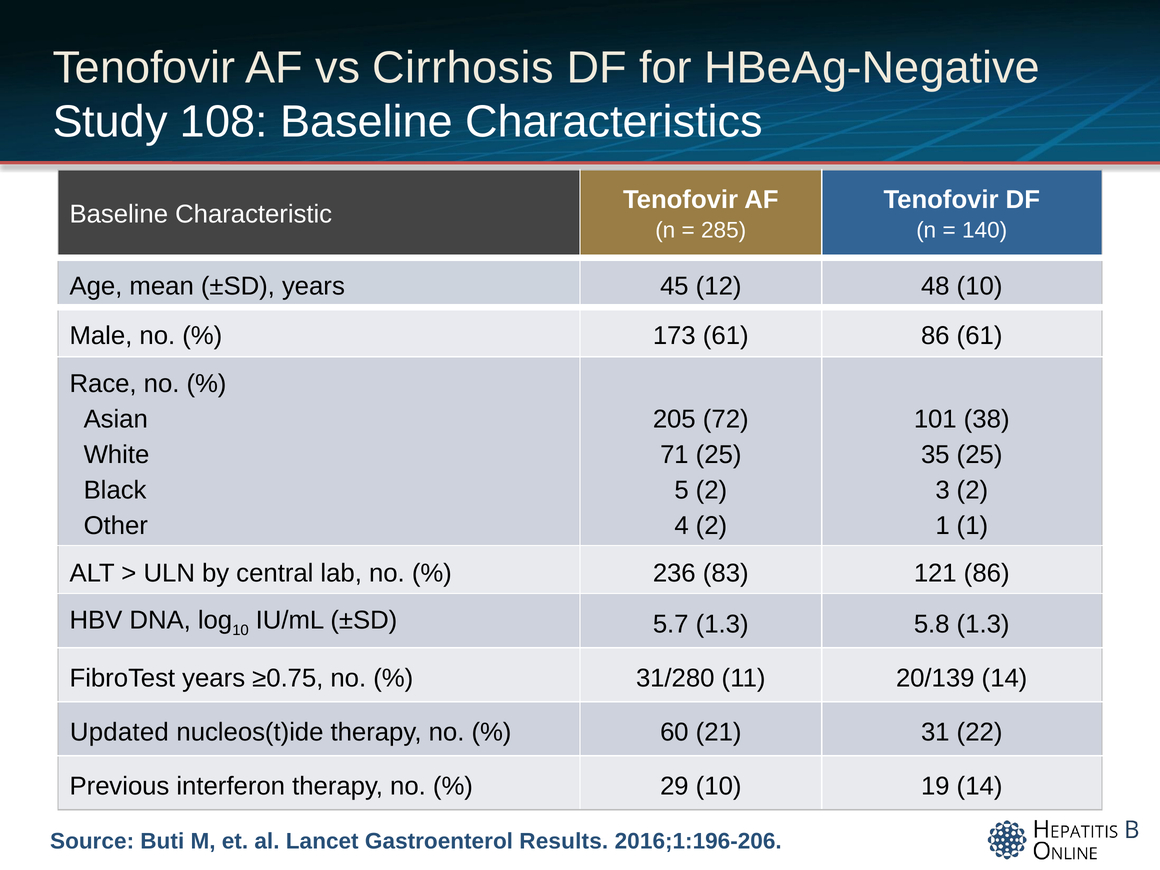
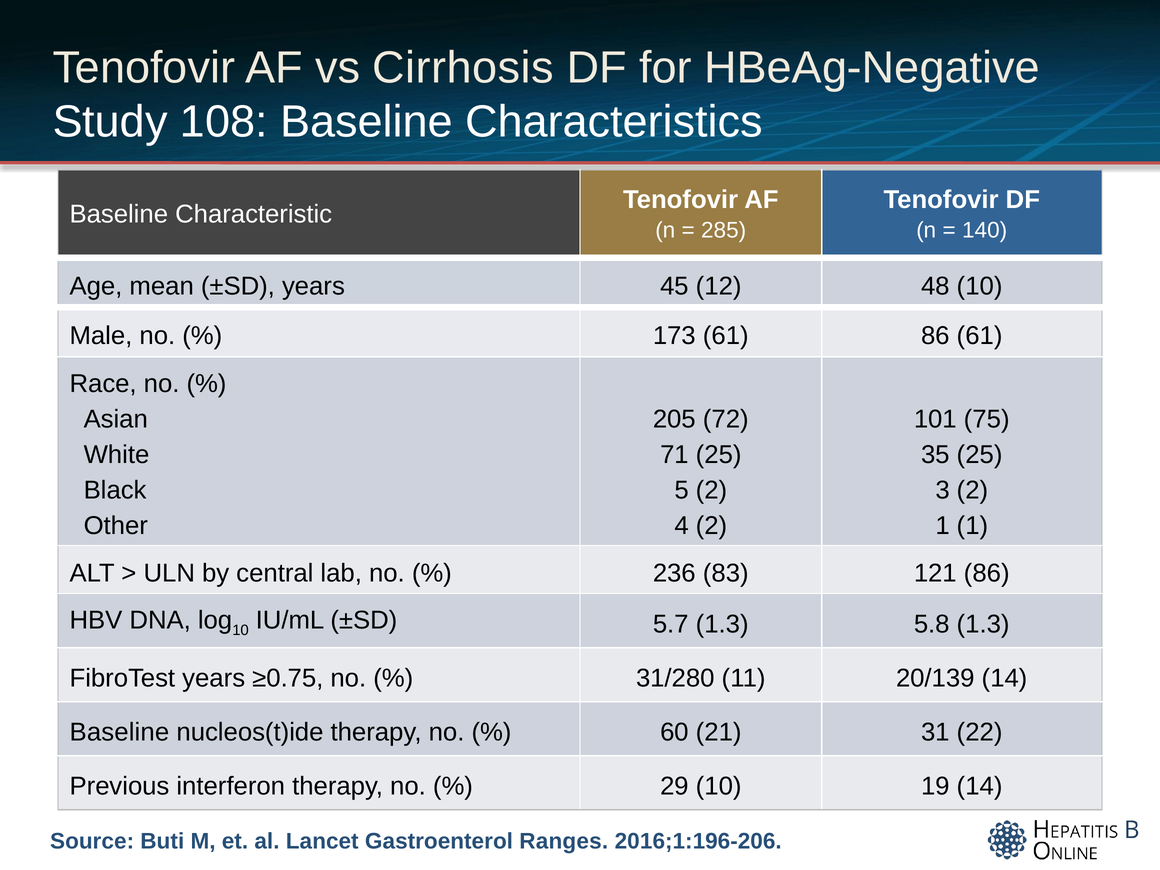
38: 38 -> 75
Updated at (119, 732): Updated -> Baseline
Results: Results -> Ranges
